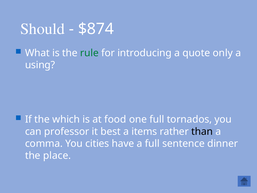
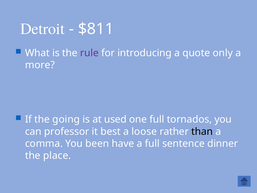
Should: Should -> Detroit
$874: $874 -> $811
rule colour: green -> purple
using: using -> more
which: which -> going
food: food -> used
items: items -> loose
cities: cities -> been
